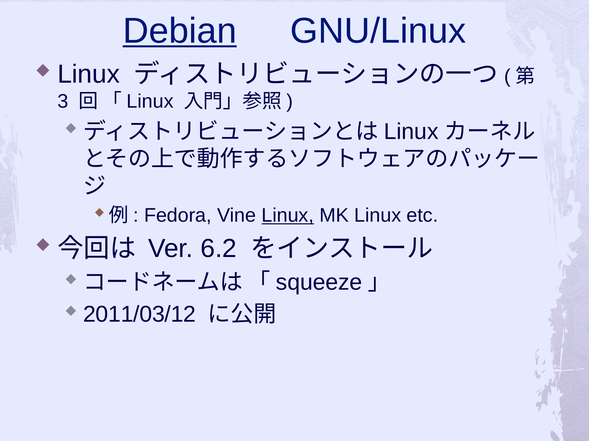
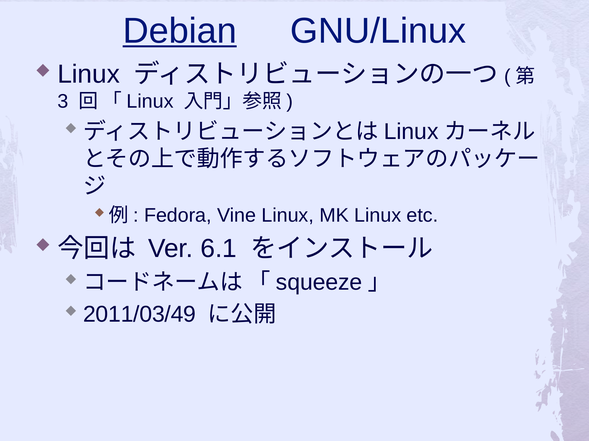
Linux at (288, 216) underline: present -> none
6.2: 6.2 -> 6.1
2011/03/12: 2011/03/12 -> 2011/03/49
